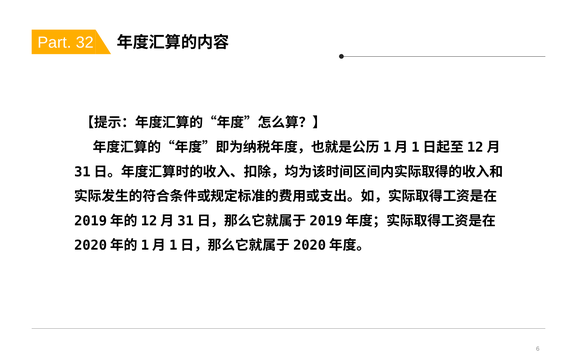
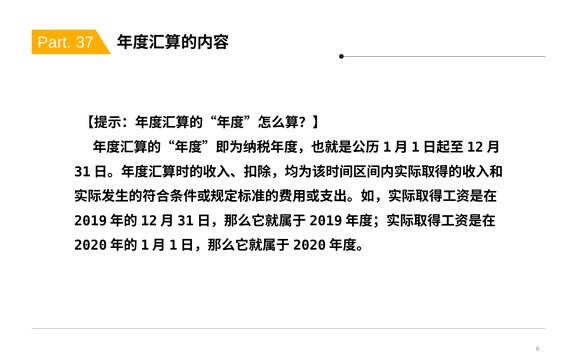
32: 32 -> 37
